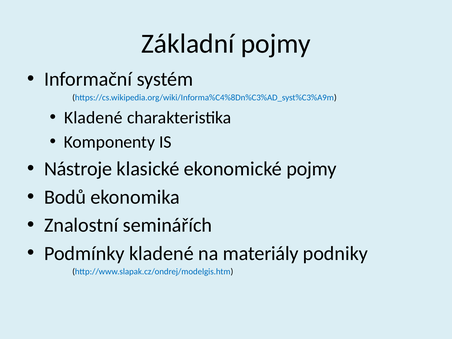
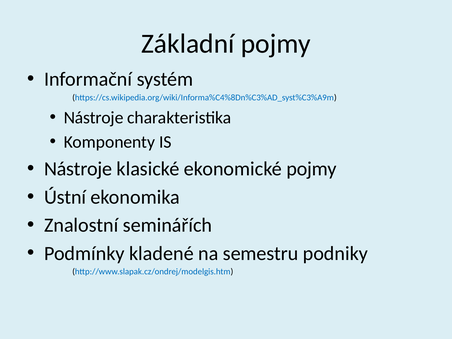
Kladené at (93, 118): Kladené -> Nástroje
Bodů: Bodů -> Ústní
materiály: materiály -> semestru
